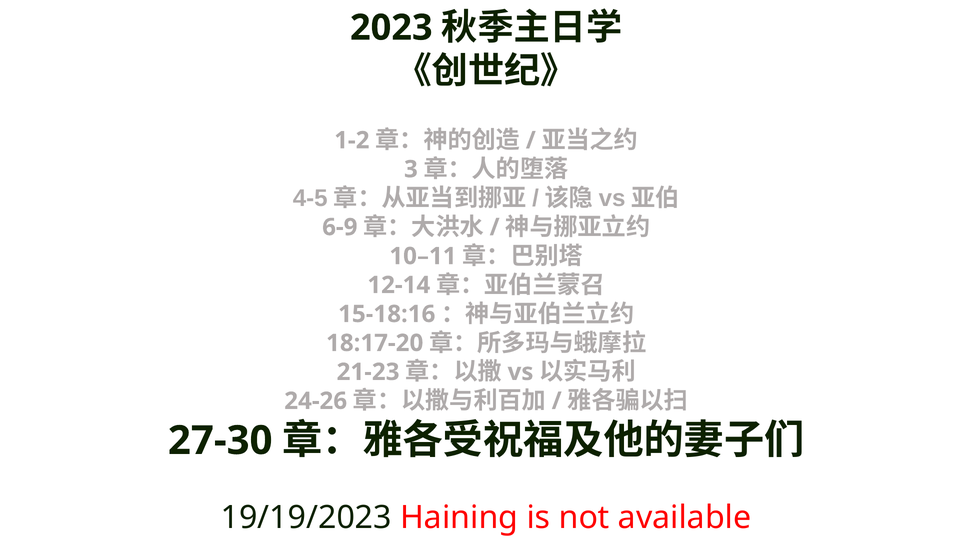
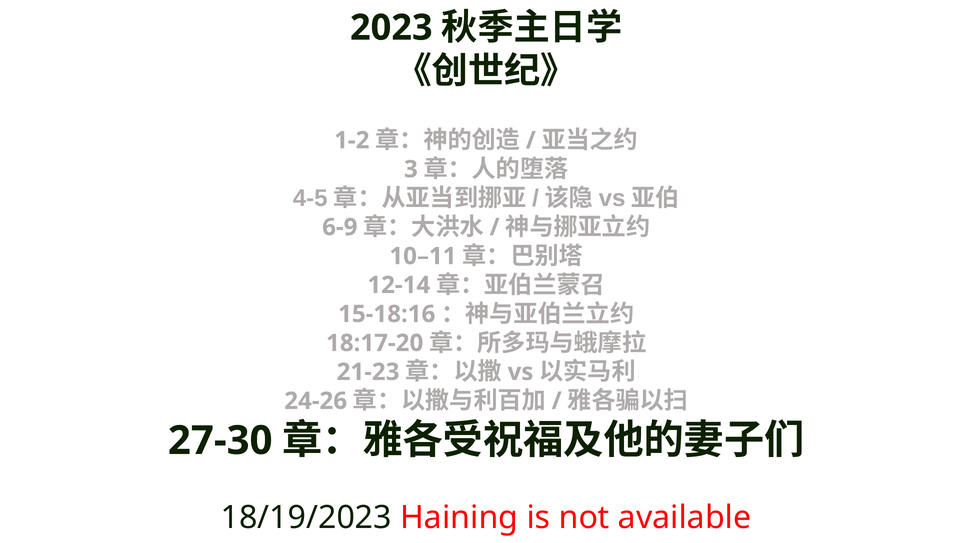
19/19/2023: 19/19/2023 -> 18/19/2023
